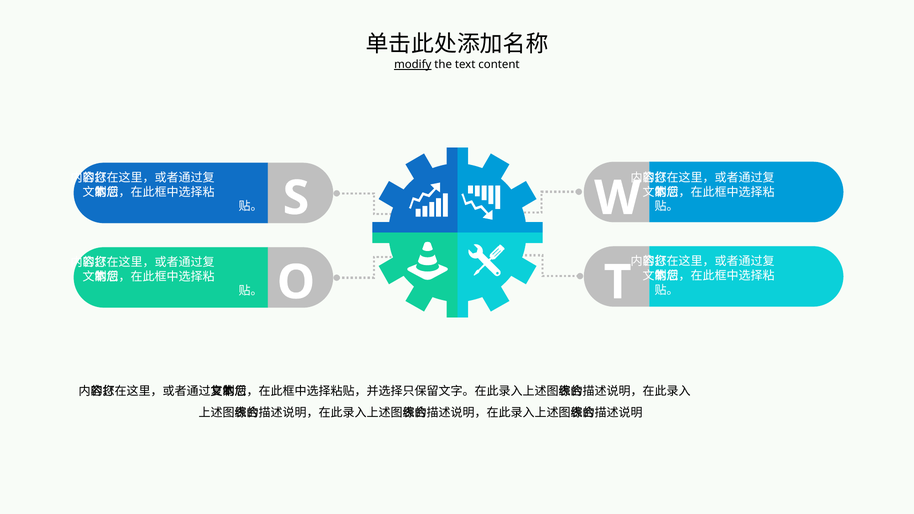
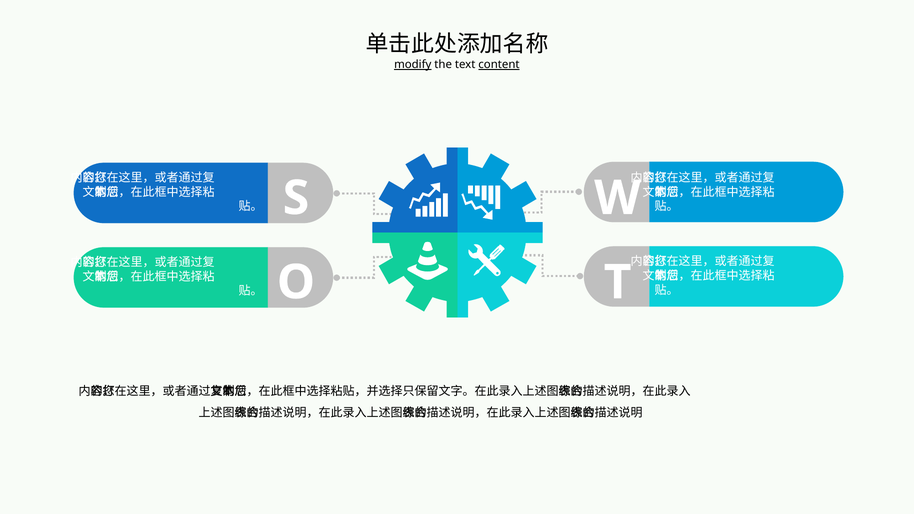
content underline: none -> present
